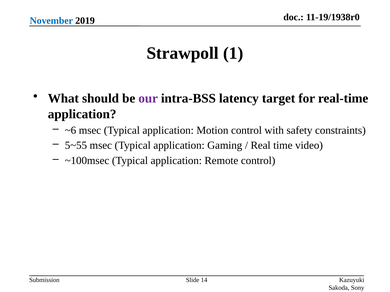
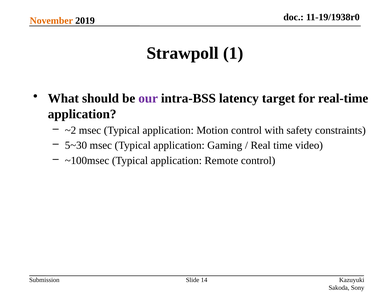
November colour: blue -> orange
~6: ~6 -> ~2
5~55: 5~55 -> 5~30
